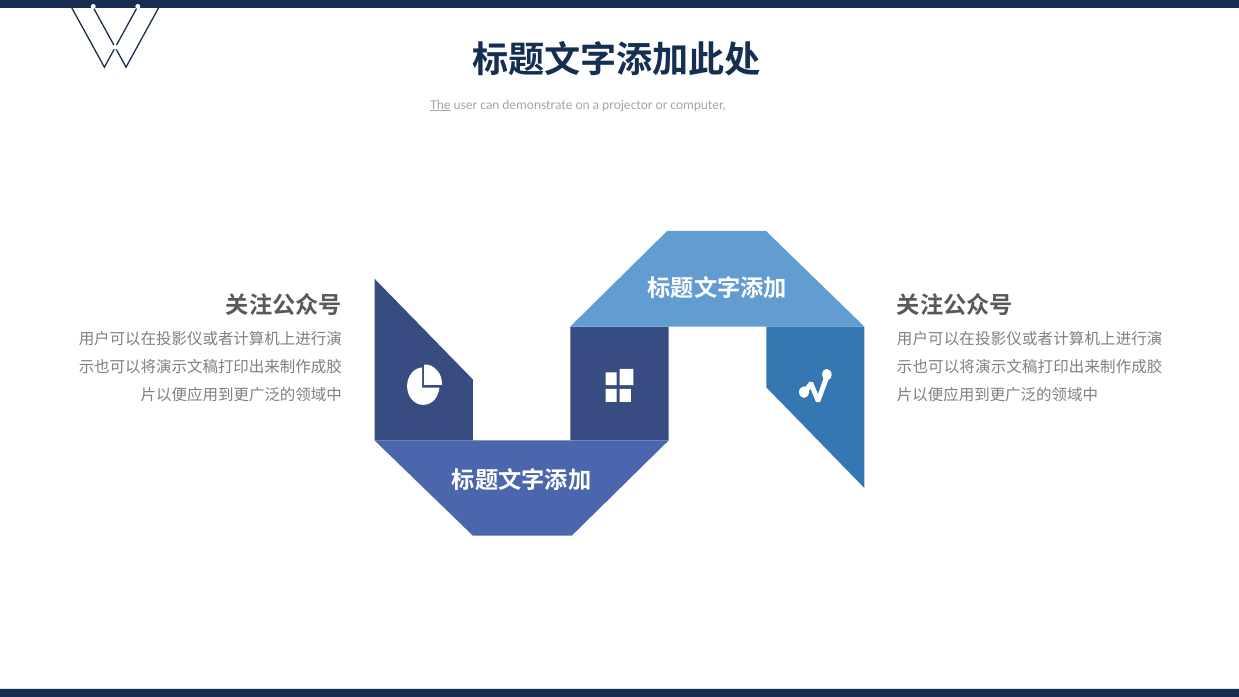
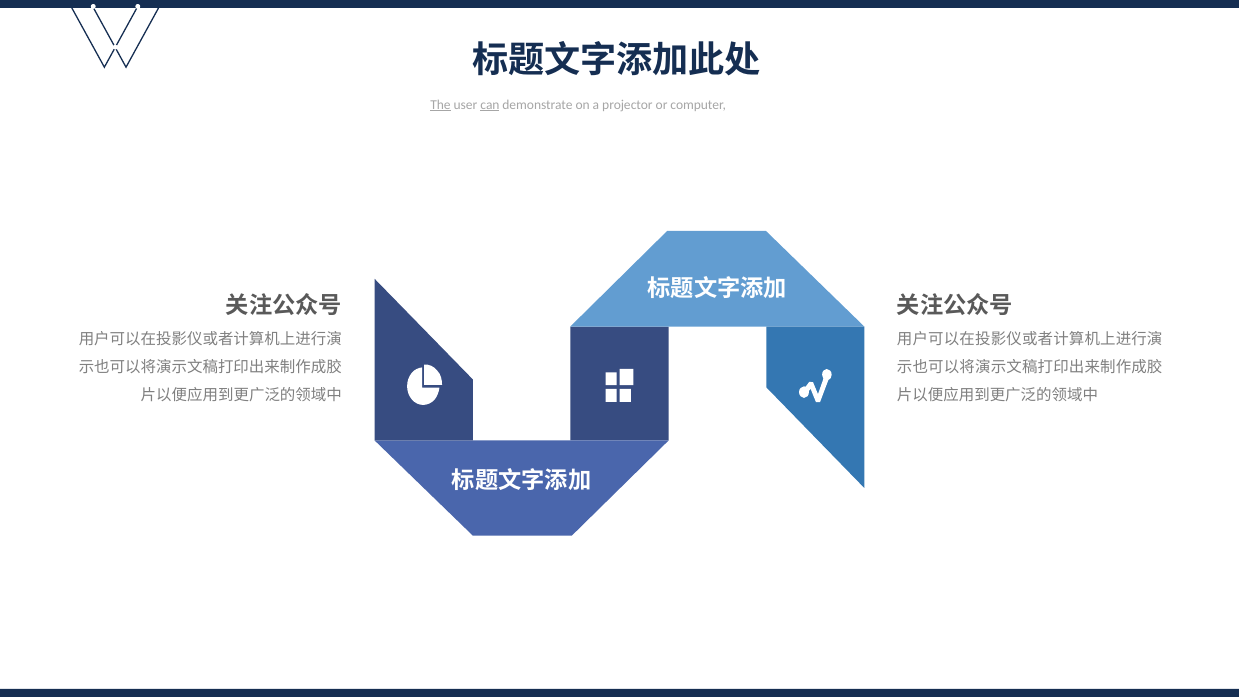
can underline: none -> present
